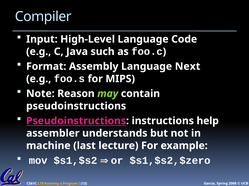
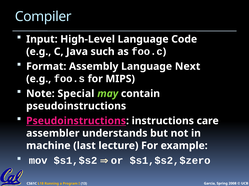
Reason: Reason -> Special
help: help -> care
